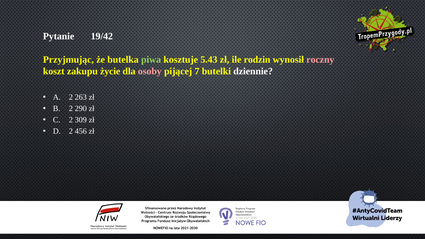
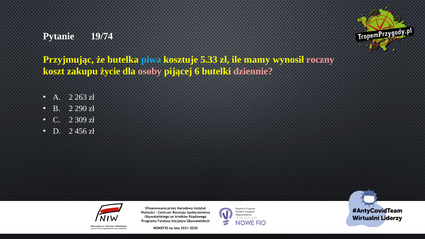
19/42: 19/42 -> 19/74
piwa colour: light green -> light blue
5.43: 5.43 -> 5.33
rodzin: rodzin -> mamy
7: 7 -> 6
dziennie colour: white -> pink
